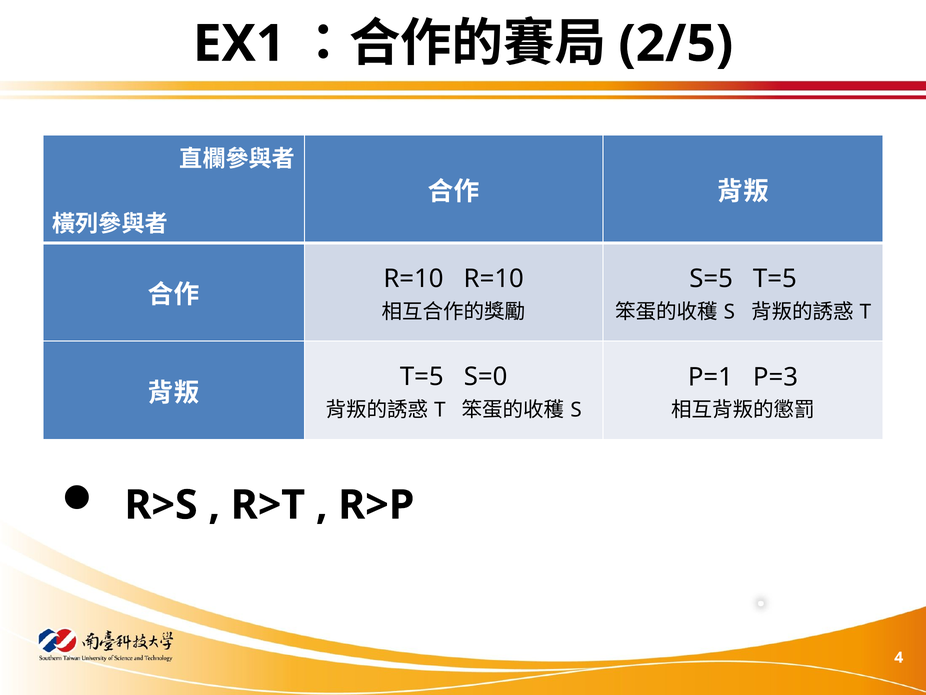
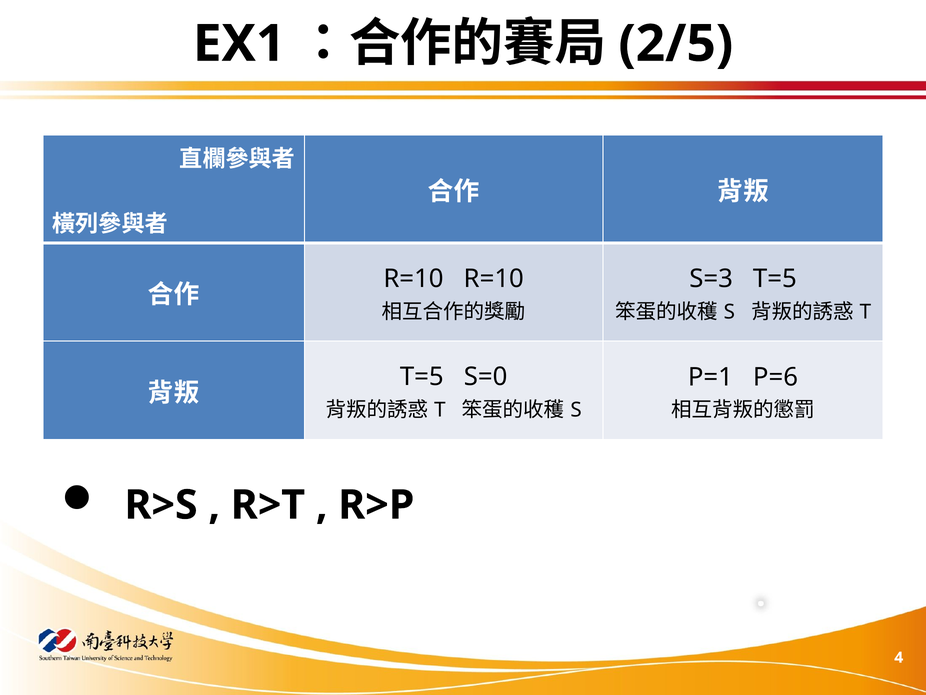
S=5: S=5 -> S=3
P=3: P=3 -> P=6
